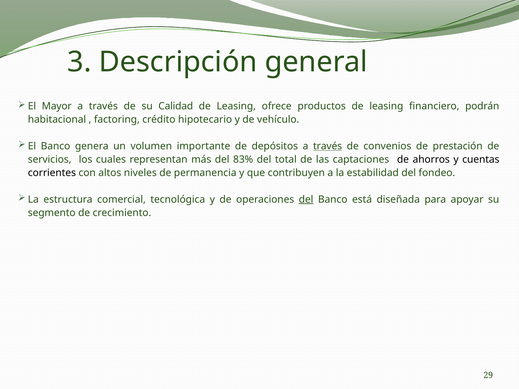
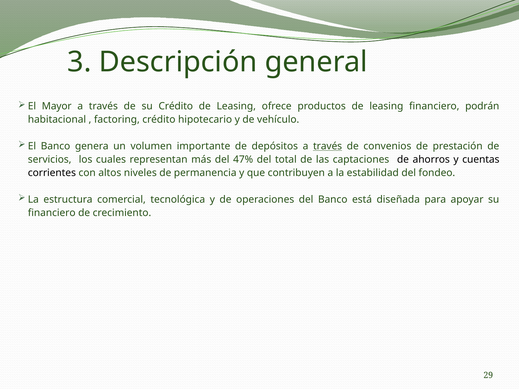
su Calidad: Calidad -> Crédito
83%: 83% -> 47%
del at (306, 200) underline: present -> none
segmento at (52, 213): segmento -> financiero
